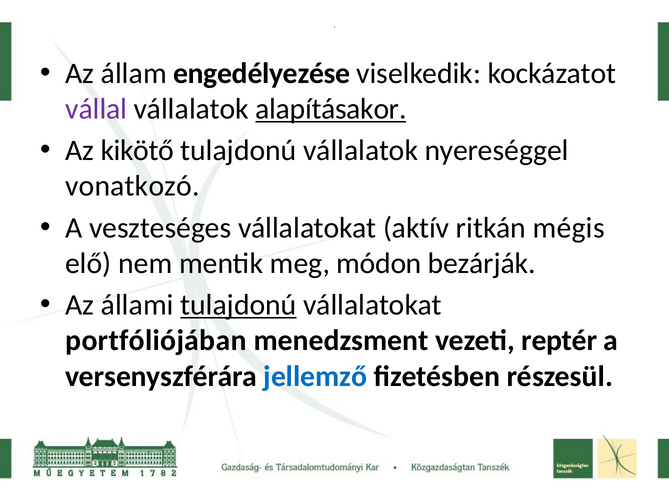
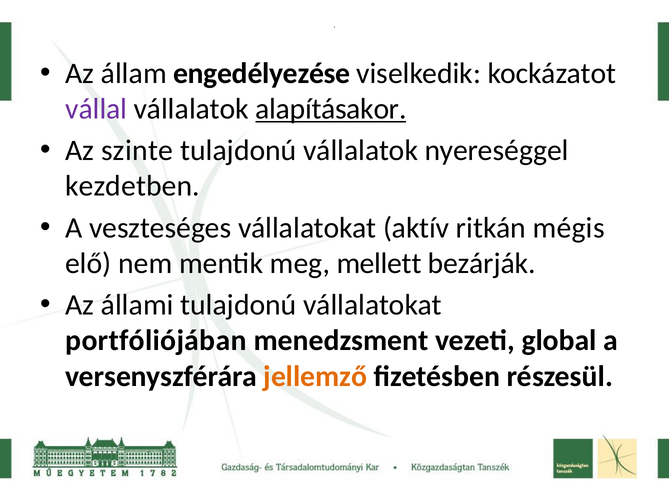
kikötő: kikötő -> szinte
vonatkozó: vonatkozó -> kezdetben
módon: módon -> mellett
tulajdonú at (238, 305) underline: present -> none
reptér: reptér -> global
jellemző colour: blue -> orange
